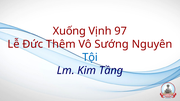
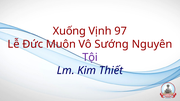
Thêm: Thêm -> Muôn
Tội colour: blue -> purple
Tầng: Tầng -> Thiết
